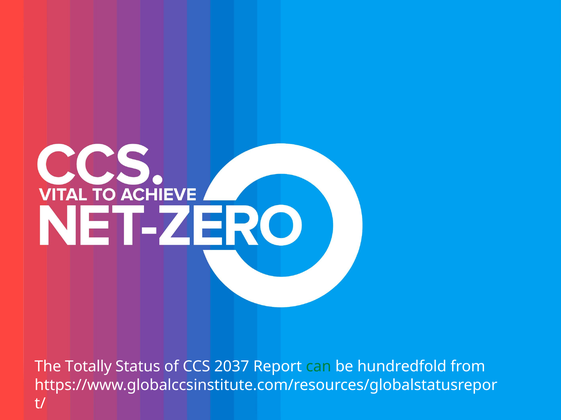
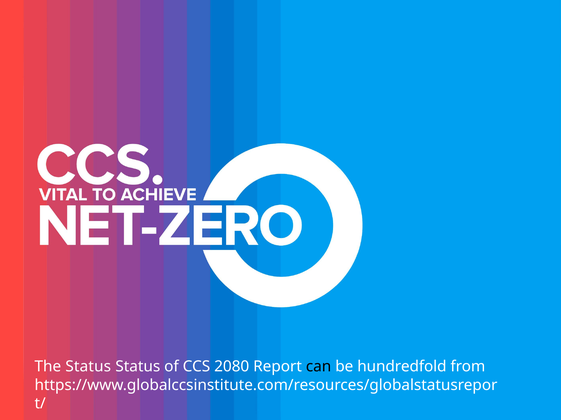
The Totally: Totally -> Status
2037: 2037 -> 2080
can colour: green -> black
